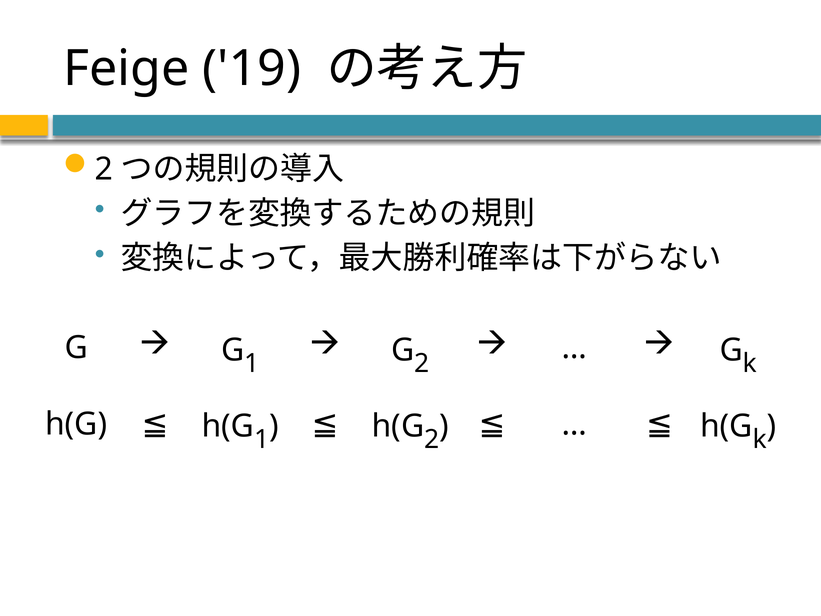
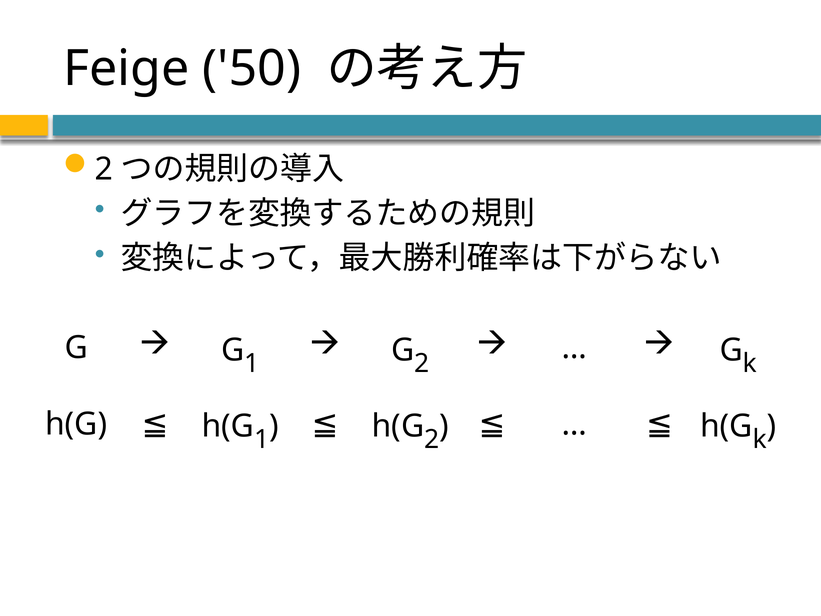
19: 19 -> 50
